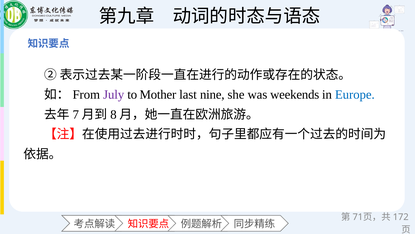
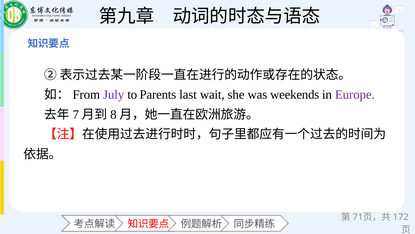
Mother: Mother -> Parents
nine: nine -> wait
Europe colour: blue -> purple
